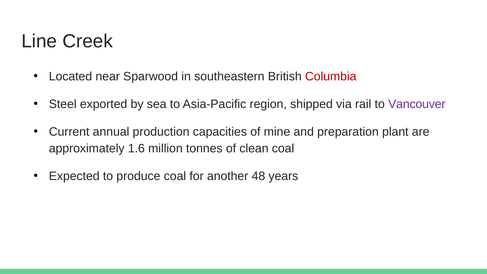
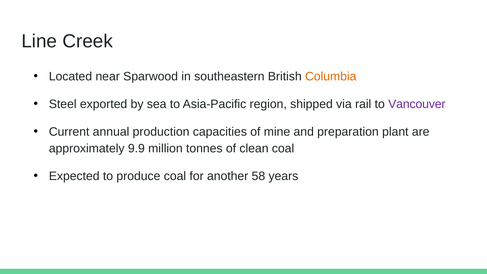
Columbia colour: red -> orange
1.6: 1.6 -> 9.9
48: 48 -> 58
